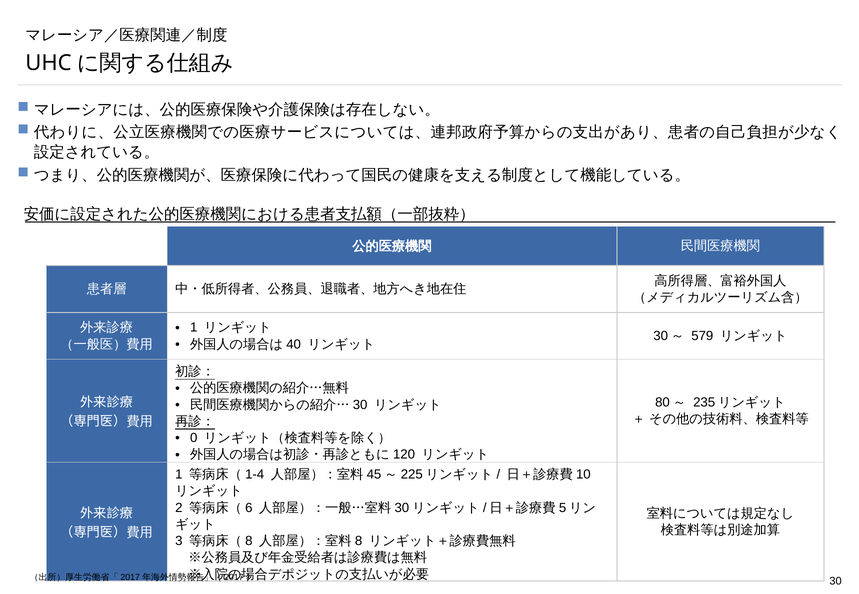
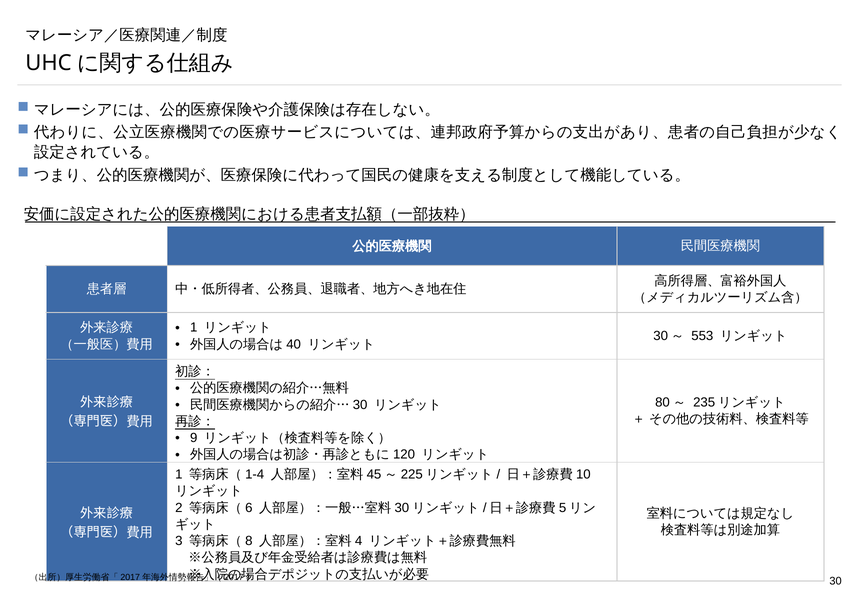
579: 579 -> 553
0: 0 -> 9
8 at (359, 542): 8 -> 4
